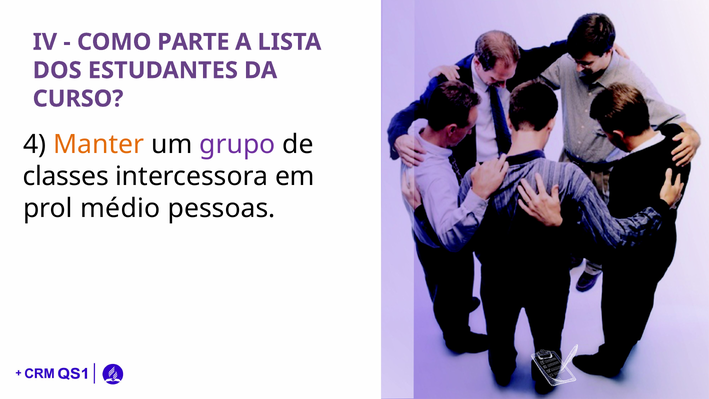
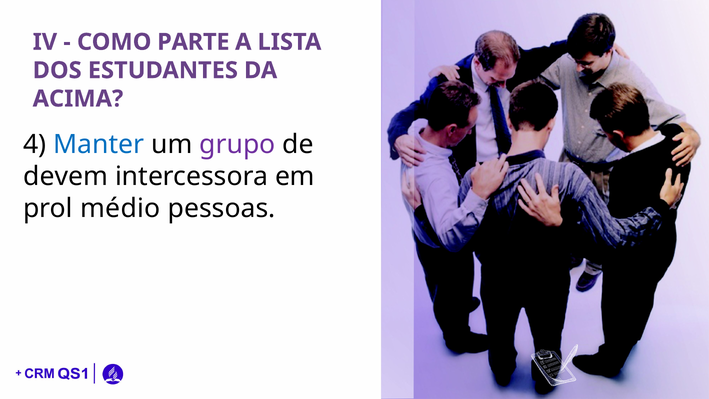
CURSO: CURSO -> ACIMA
Manter colour: orange -> blue
classes: classes -> devem
